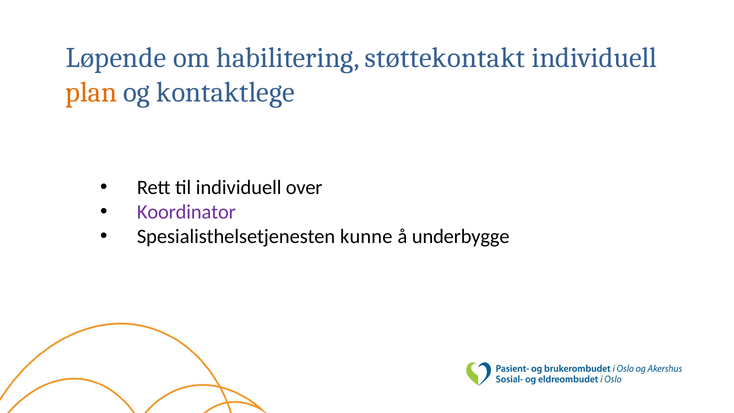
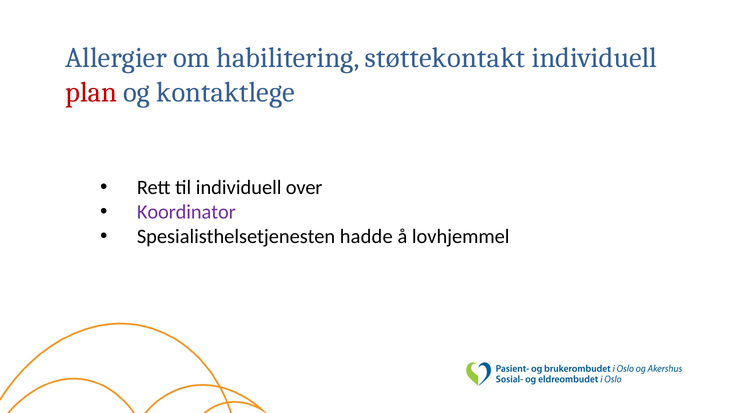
Løpende: Løpende -> Allergier
plan colour: orange -> red
kunne: kunne -> hadde
underbygge: underbygge -> lovhjemmel
